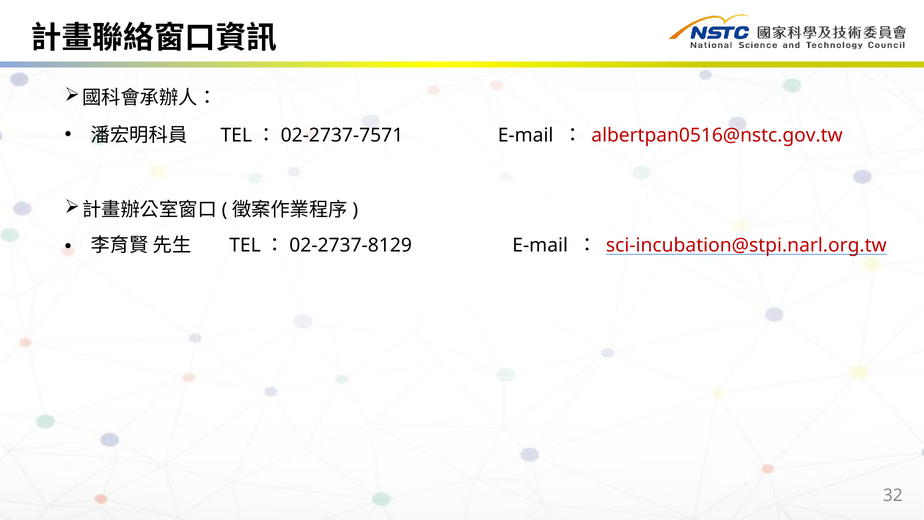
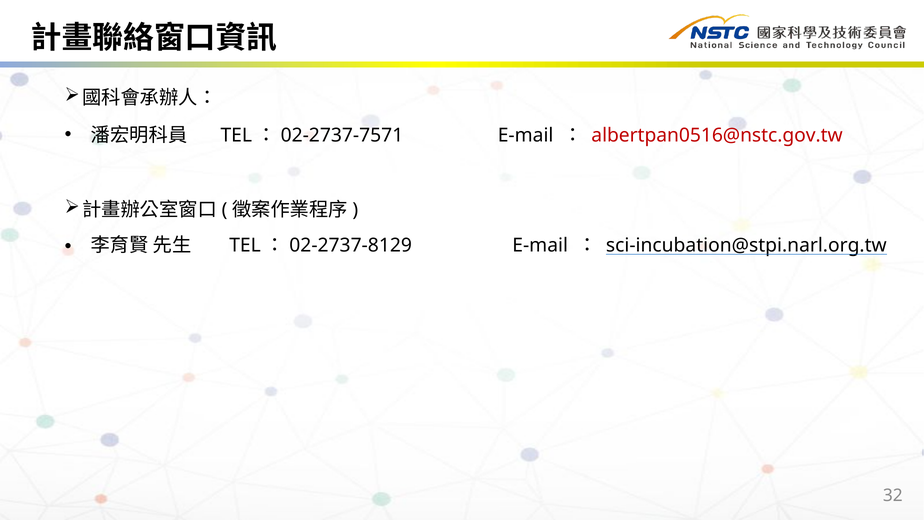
sci-incubation@stpi.narl.org.tw colour: red -> black
